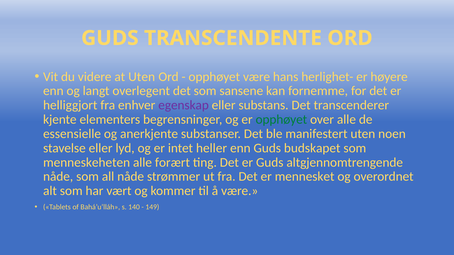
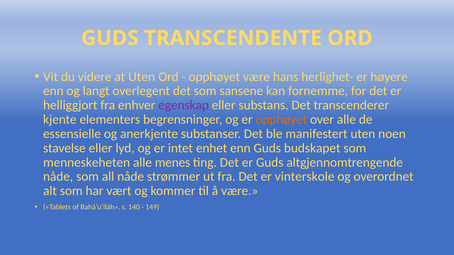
opphøyet at (281, 120) colour: green -> orange
heller: heller -> enhet
forært: forært -> menes
mennesket: mennesket -> vinterskole
